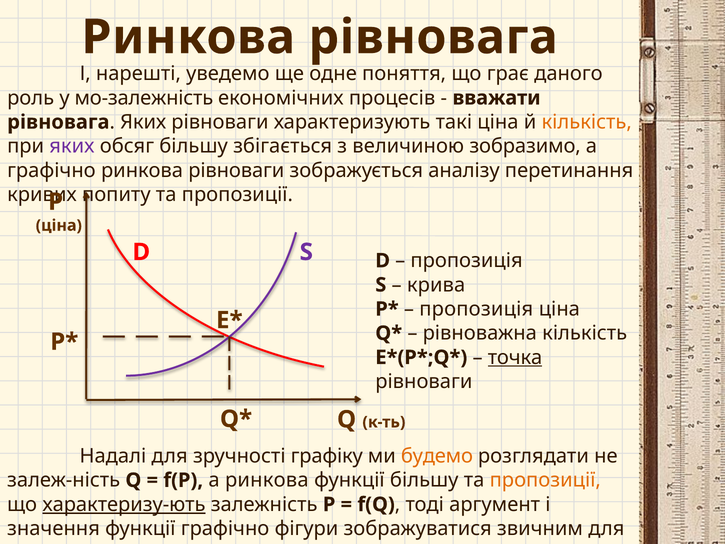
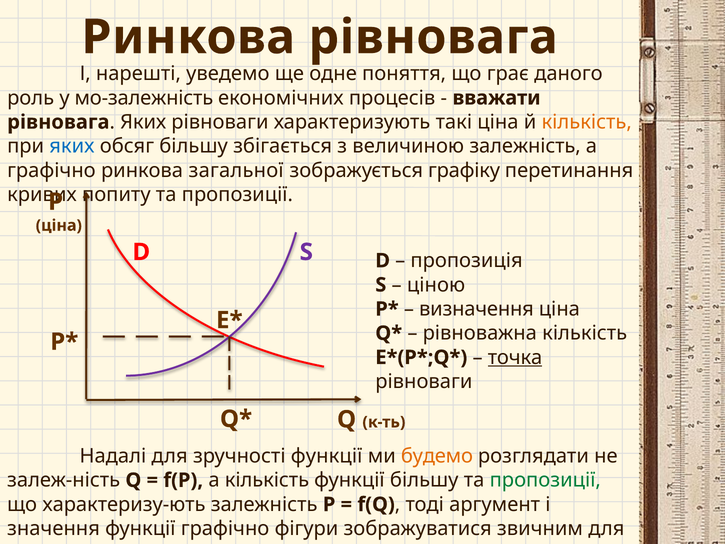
яких at (72, 146) colour: purple -> blue
величиною зобразимо: зобразимо -> залежність
ринкова рівноваги: рівноваги -> загальної
аналізу: аналізу -> графіку
крива: крива -> ціною
пропозиція at (476, 309): пропозиція -> визначення
зручності графіку: графіку -> функції
а ринкова: ринкова -> кількість
пропозиції at (545, 480) colour: orange -> green
характеризу-ють underline: present -> none
